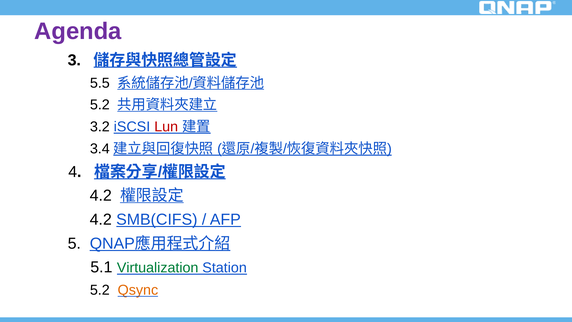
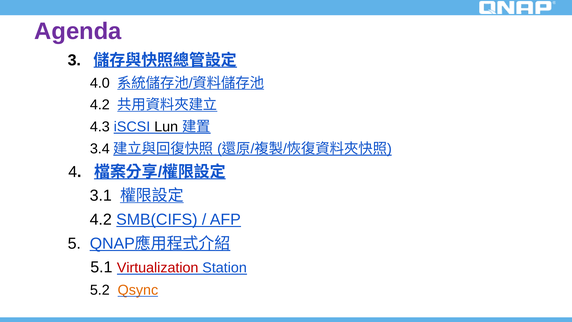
5.5: 5.5 -> 4.0
5.2 at (100, 105): 5.2 -> 4.2
3.2: 3.2 -> 4.3
Lun colour: red -> black
4.2 at (101, 196): 4.2 -> 3.1
Virtualization colour: green -> red
